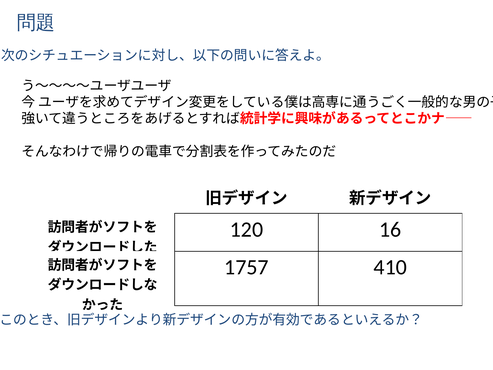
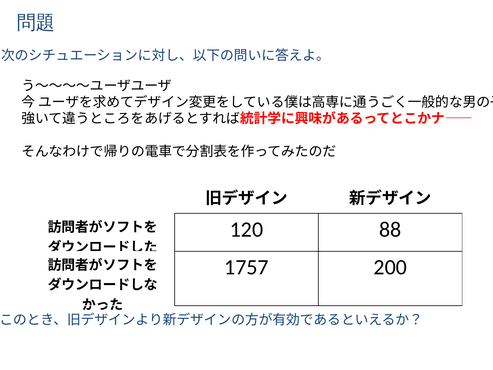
16: 16 -> 88
410: 410 -> 200
